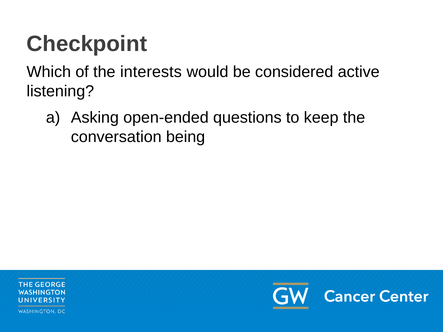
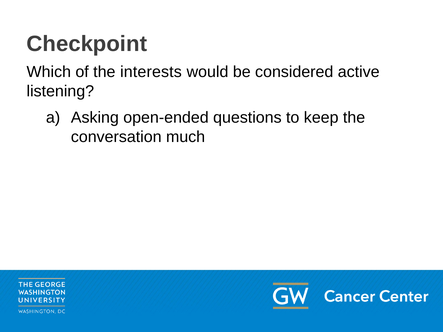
being: being -> much
